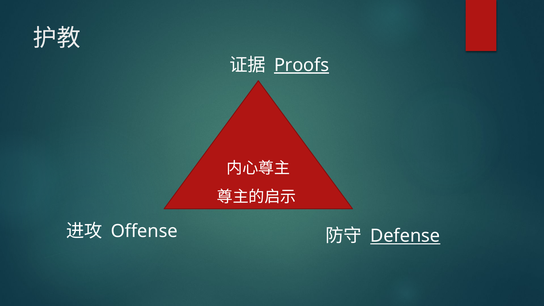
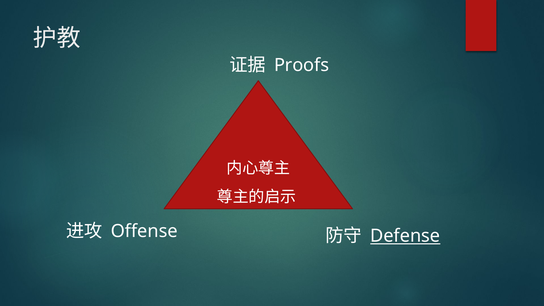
Proofs underline: present -> none
